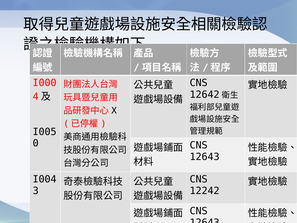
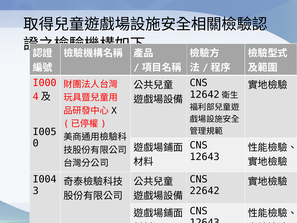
12242: 12242 -> 22642
